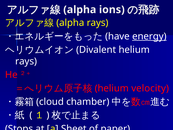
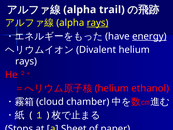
ions: ions -> trail
rays at (98, 23) underline: none -> present
velocity: velocity -> ethanol
